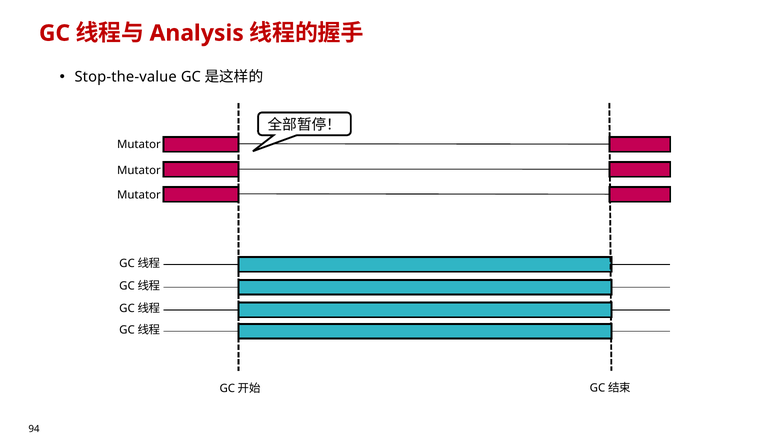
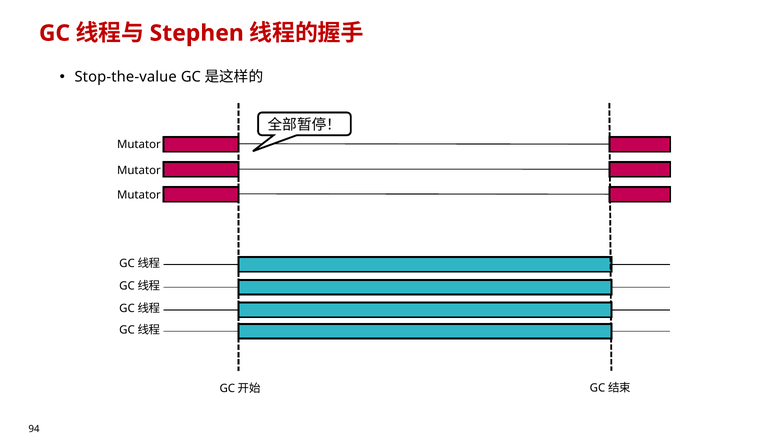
Analysis: Analysis -> Stephen
